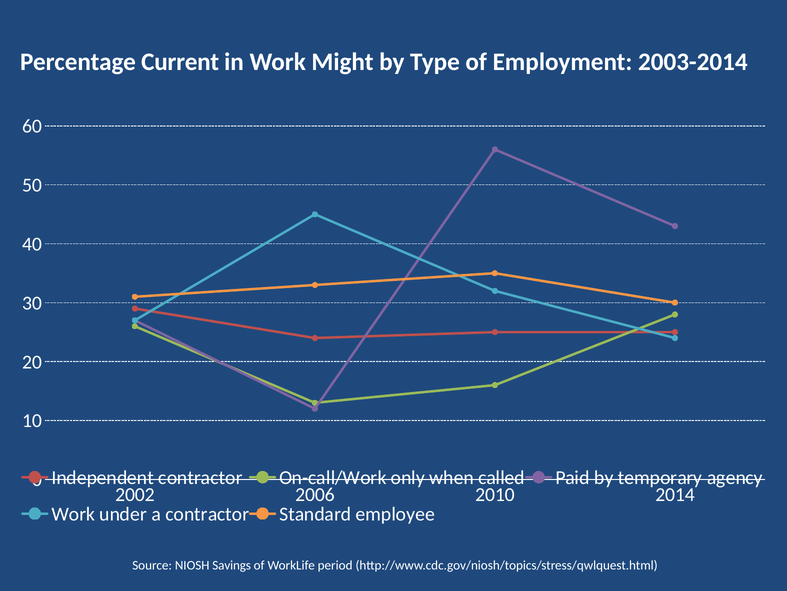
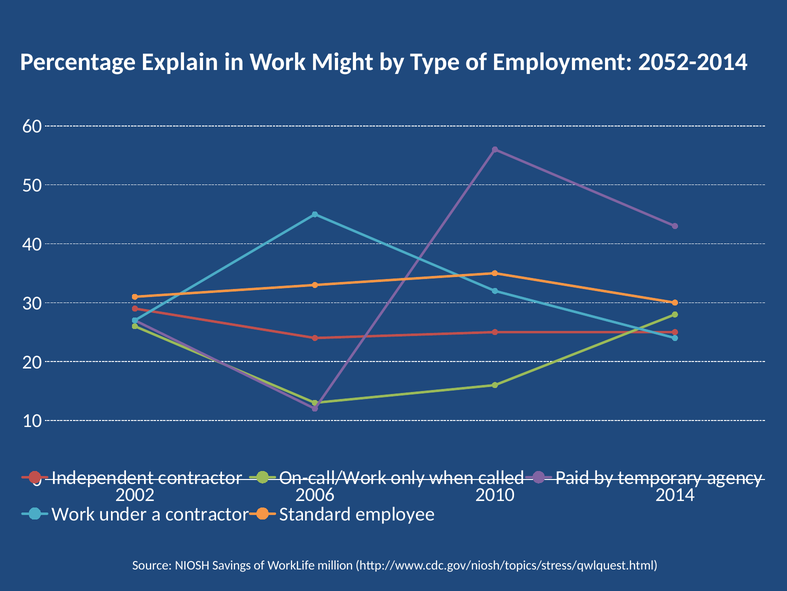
Current: Current -> Explain
2003-2014: 2003-2014 -> 2052-2014
period: period -> million
